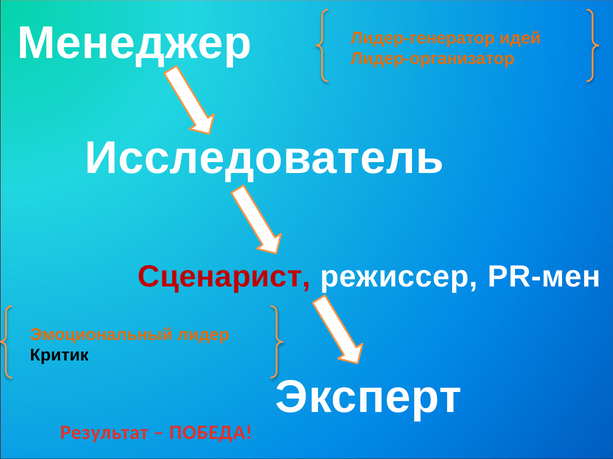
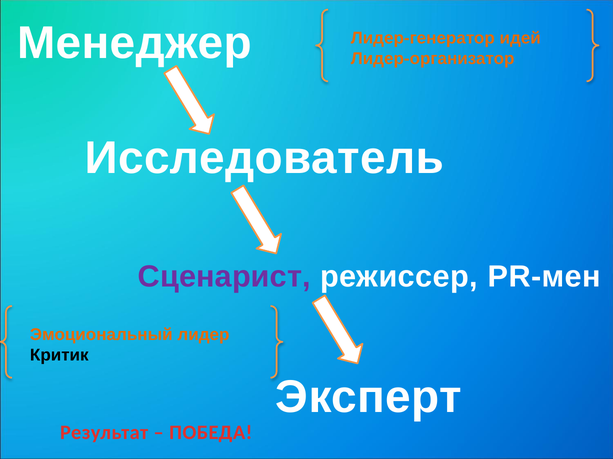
Сценарист colour: red -> purple
